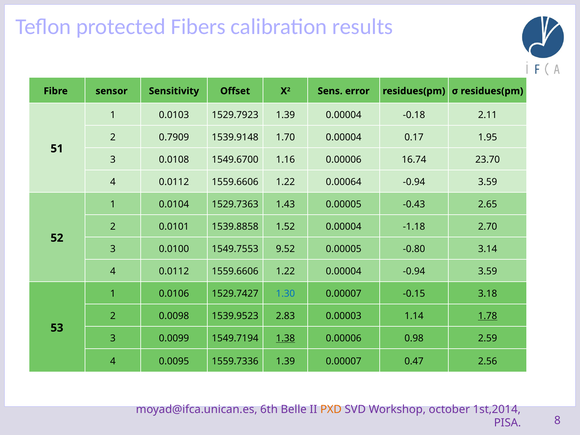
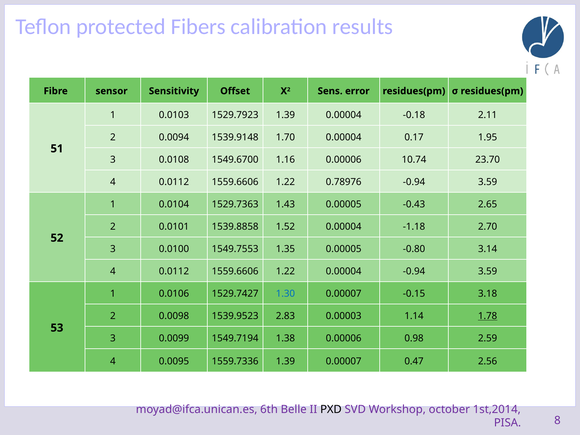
0.7909: 0.7909 -> 0.0094
16.74: 16.74 -> 10.74
0.00064: 0.00064 -> 0.78976
9.52: 9.52 -> 1.35
1.38 underline: present -> none
PXD colour: orange -> black
